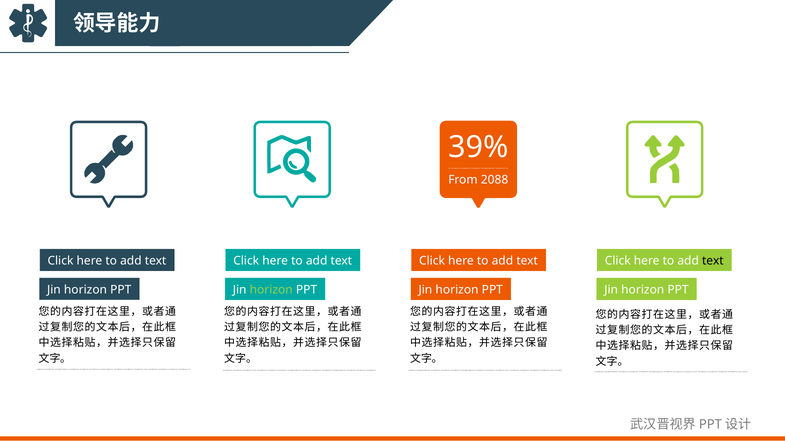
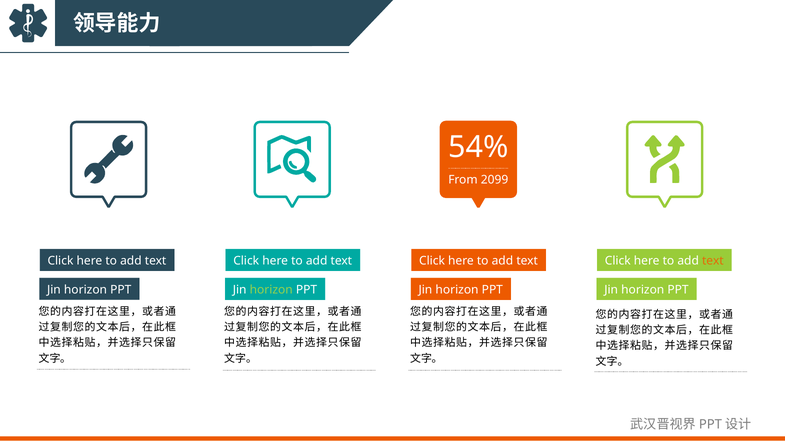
39%: 39% -> 54%
2088: 2088 -> 2099
text at (713, 261) colour: black -> orange
